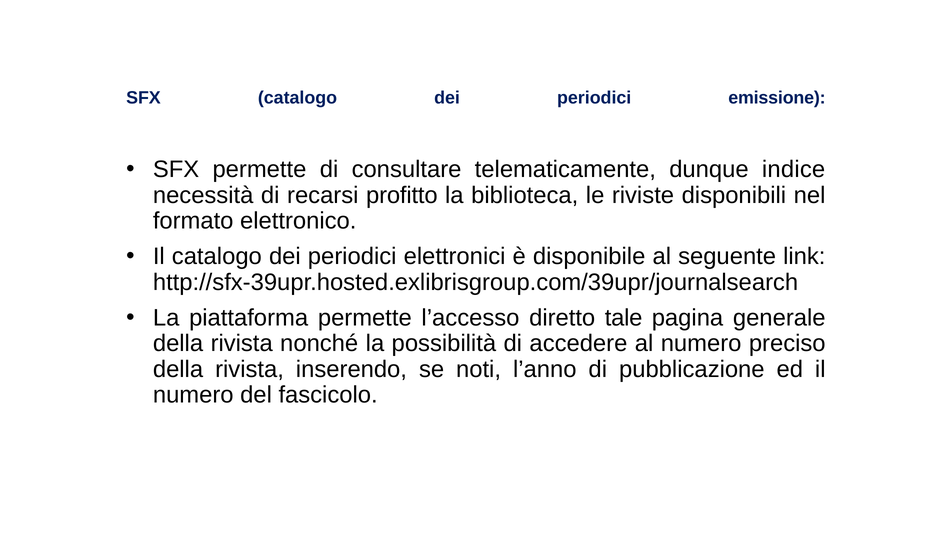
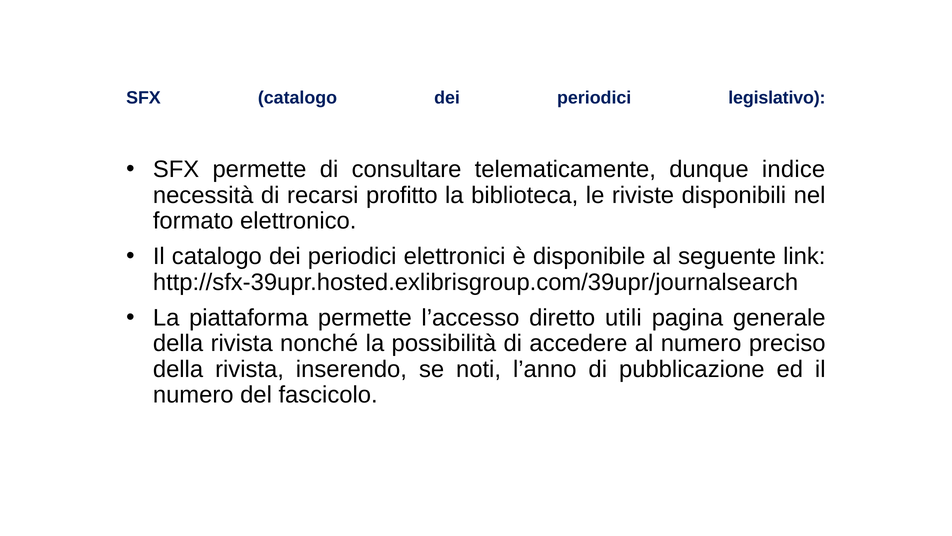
emissione: emissione -> legislativo
tale: tale -> utili
